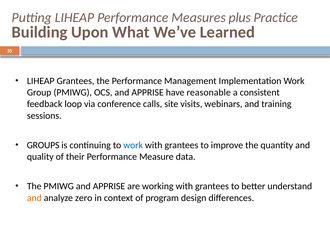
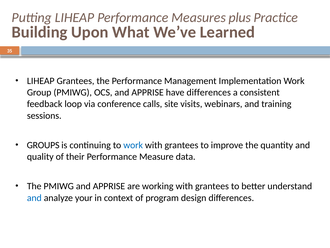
have reasonable: reasonable -> differences
and at (34, 197) colour: orange -> blue
zero: zero -> your
